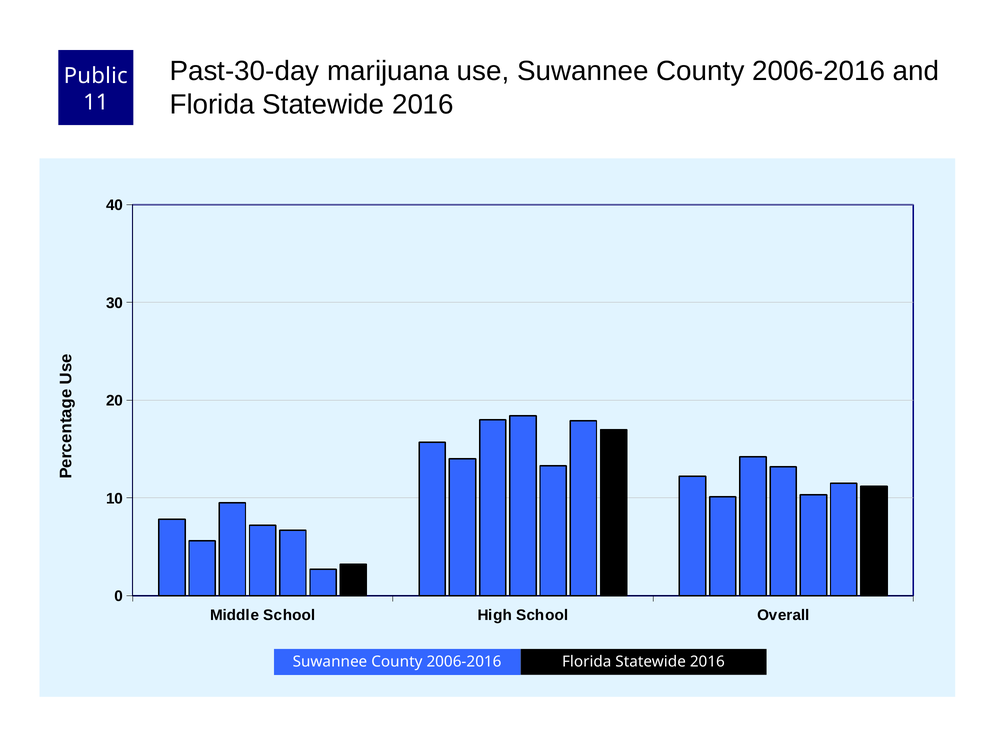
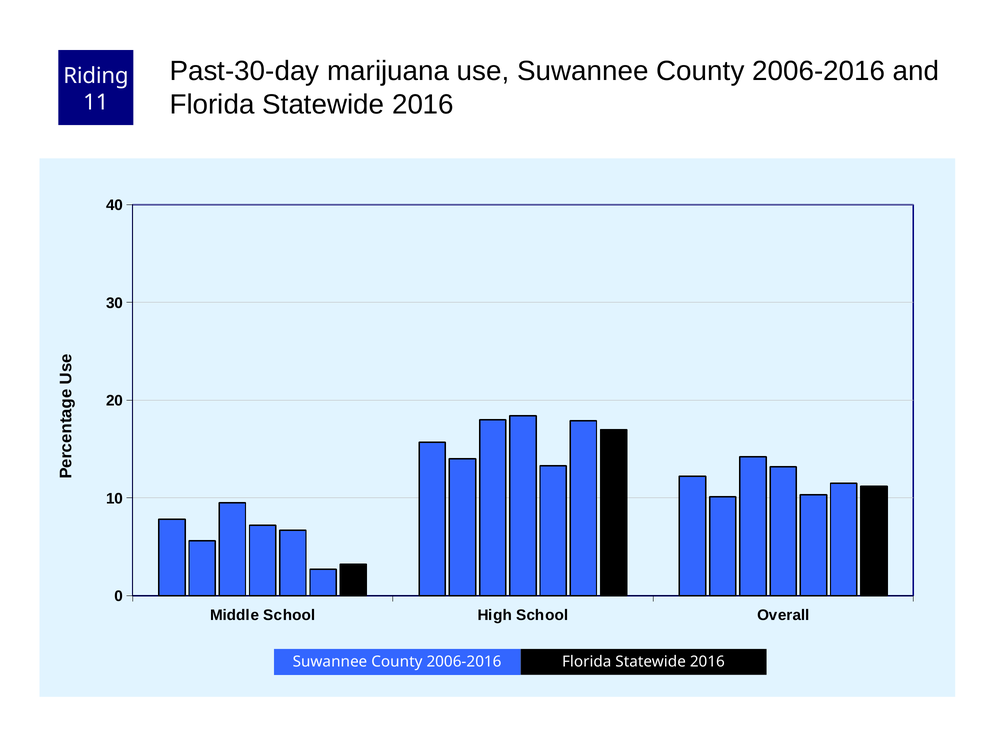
Public: Public -> Riding
